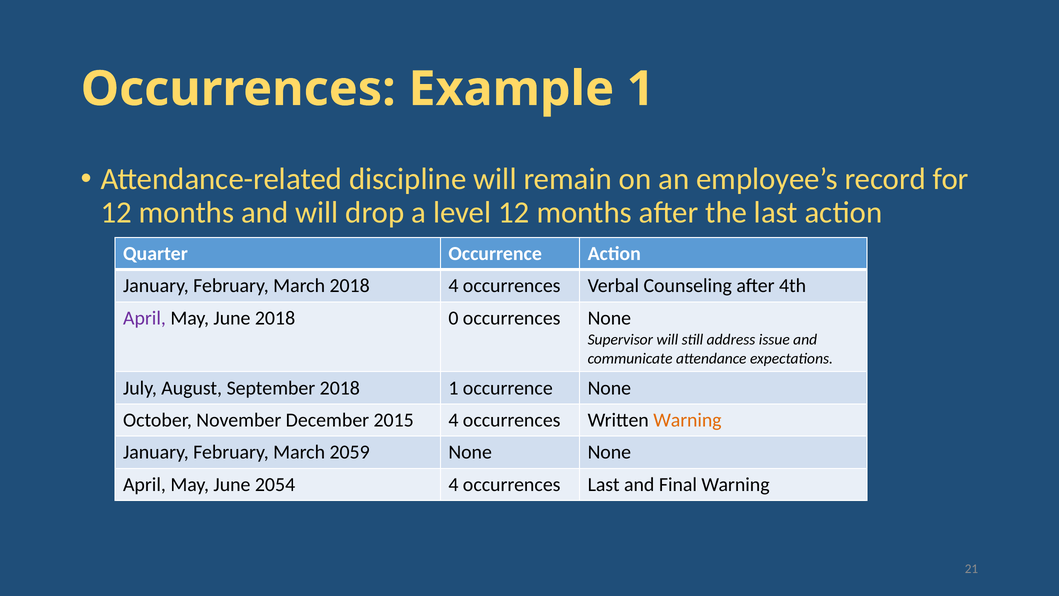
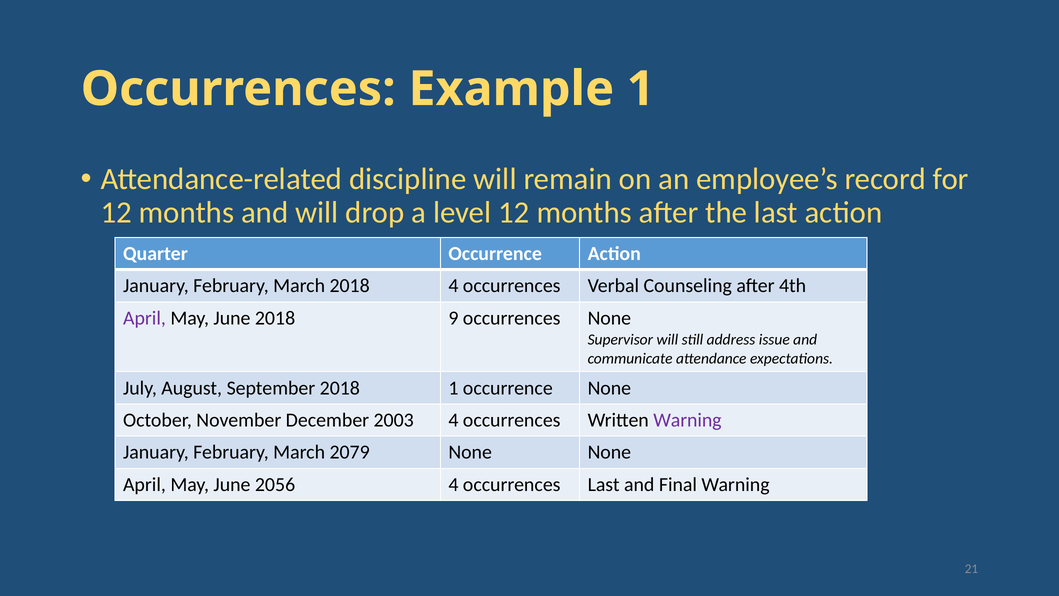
0: 0 -> 9
2015: 2015 -> 2003
Warning at (687, 420) colour: orange -> purple
2059: 2059 -> 2079
2054: 2054 -> 2056
